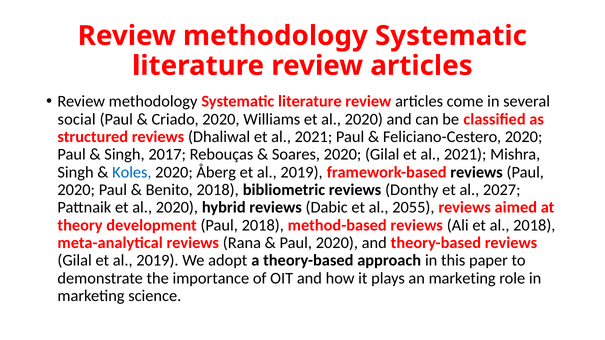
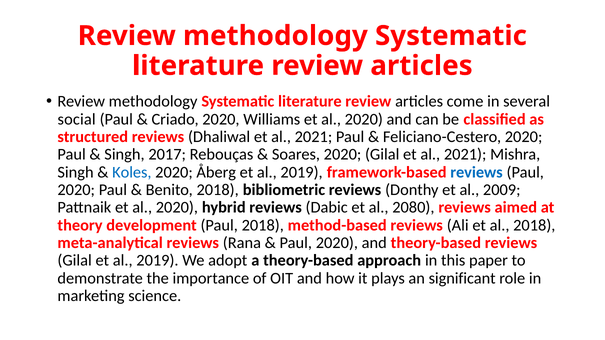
reviews at (477, 172) colour: black -> blue
2027: 2027 -> 2009
2055: 2055 -> 2080
an marketing: marketing -> significant
